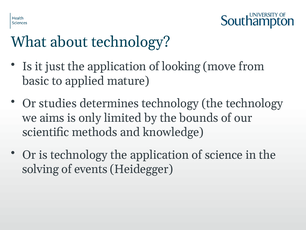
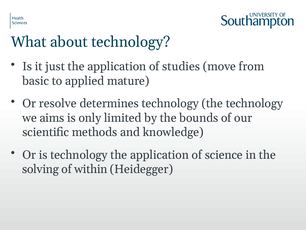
looking: looking -> studies
studies: studies -> resolve
events: events -> within
